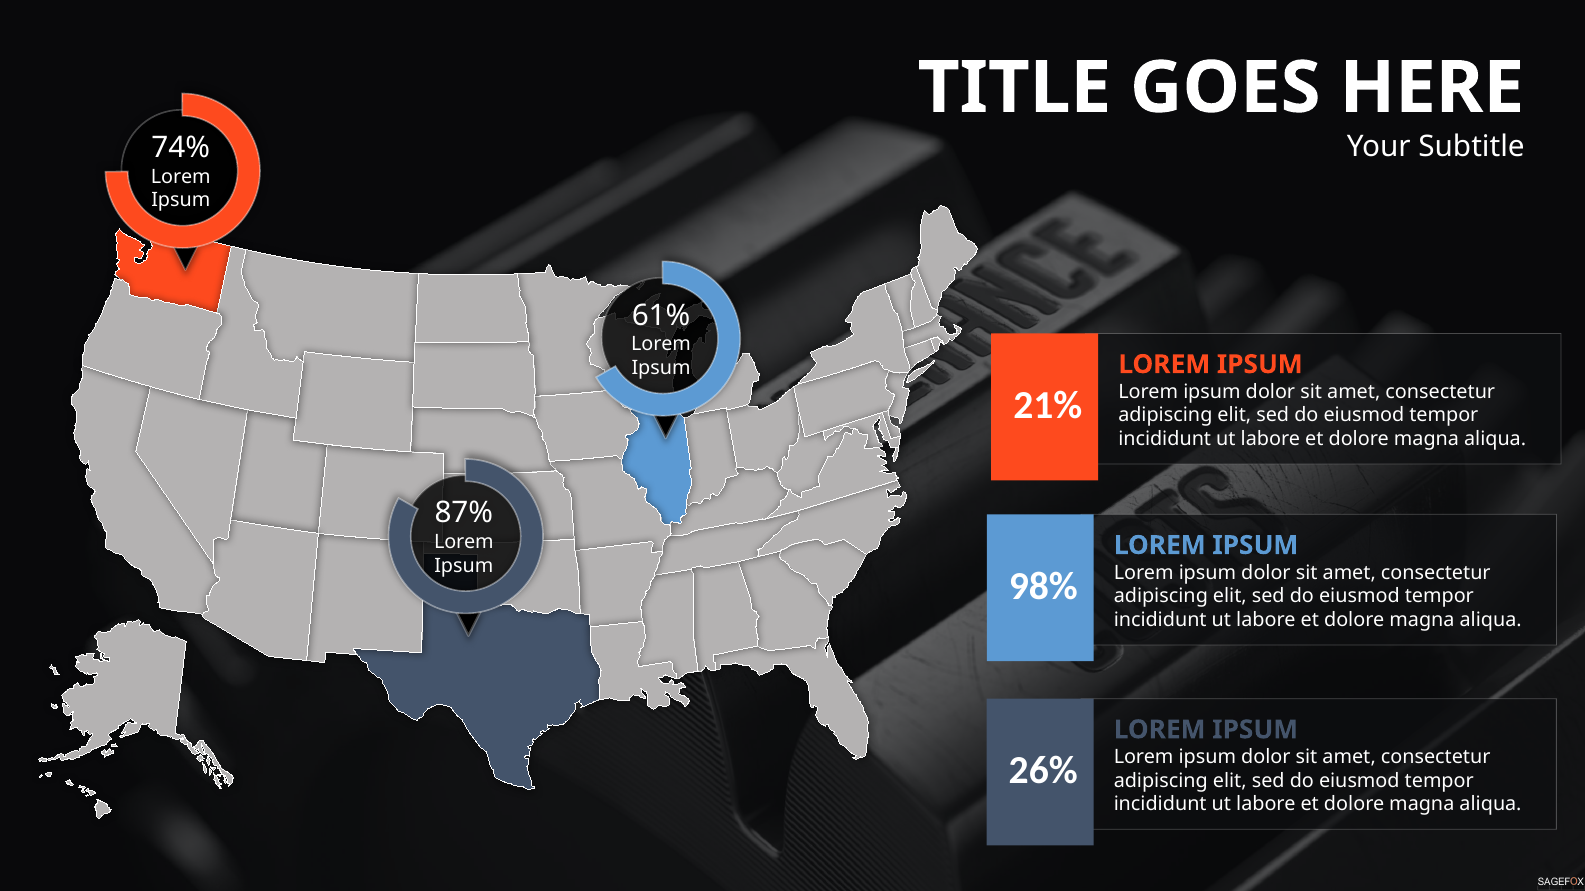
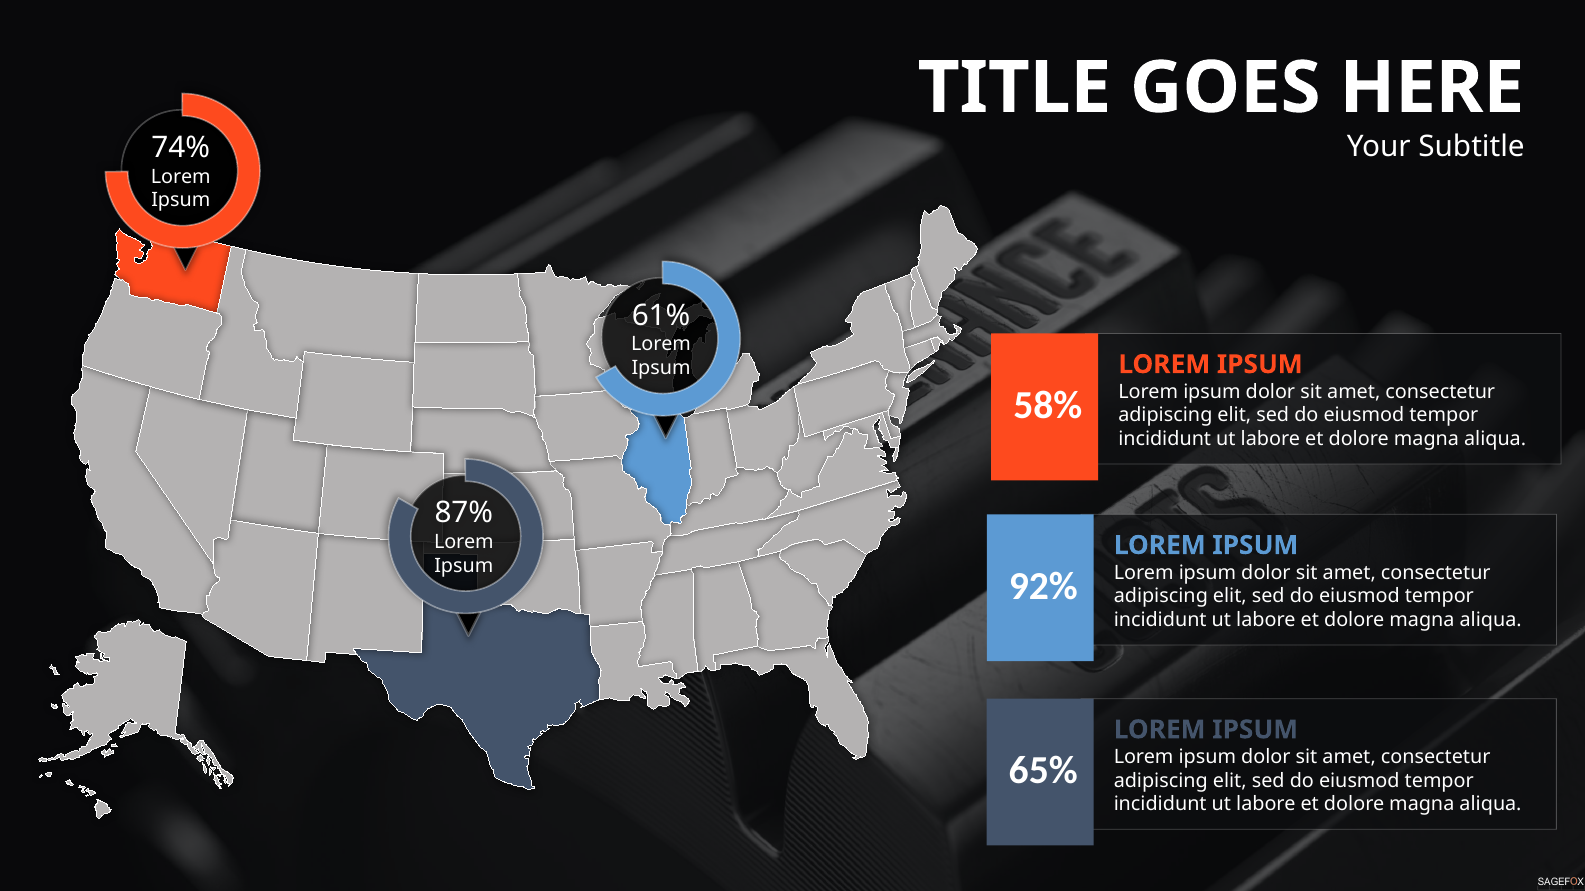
21%: 21% -> 58%
98%: 98% -> 92%
26%: 26% -> 65%
